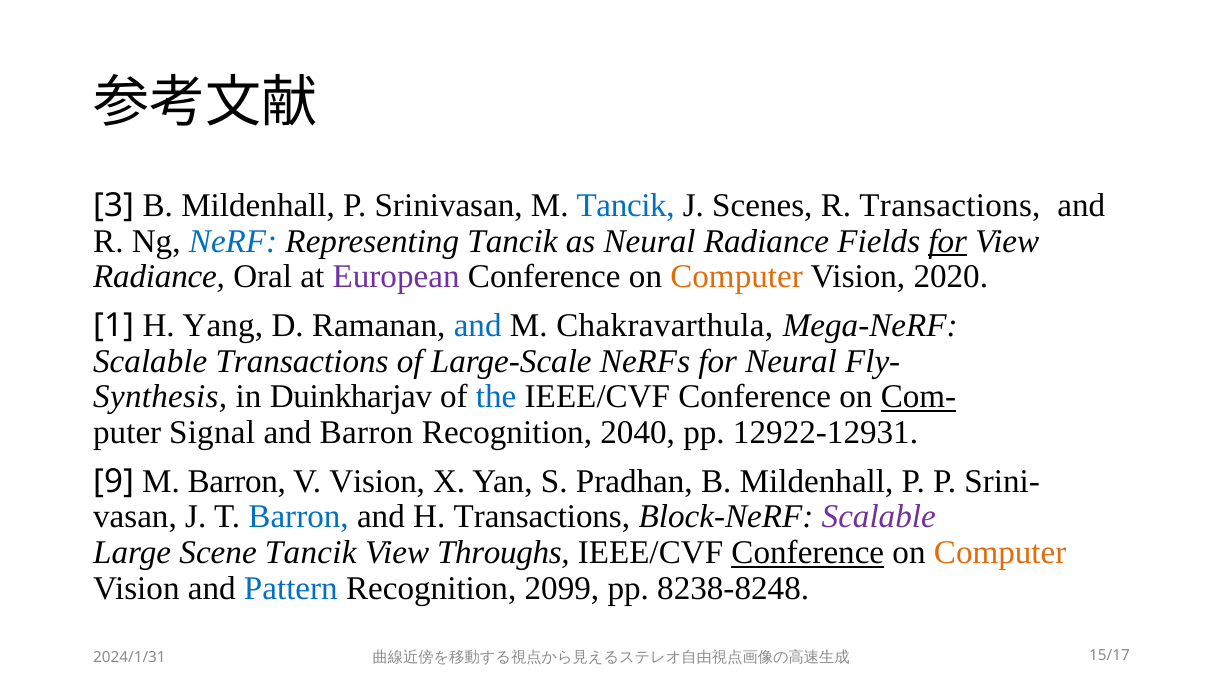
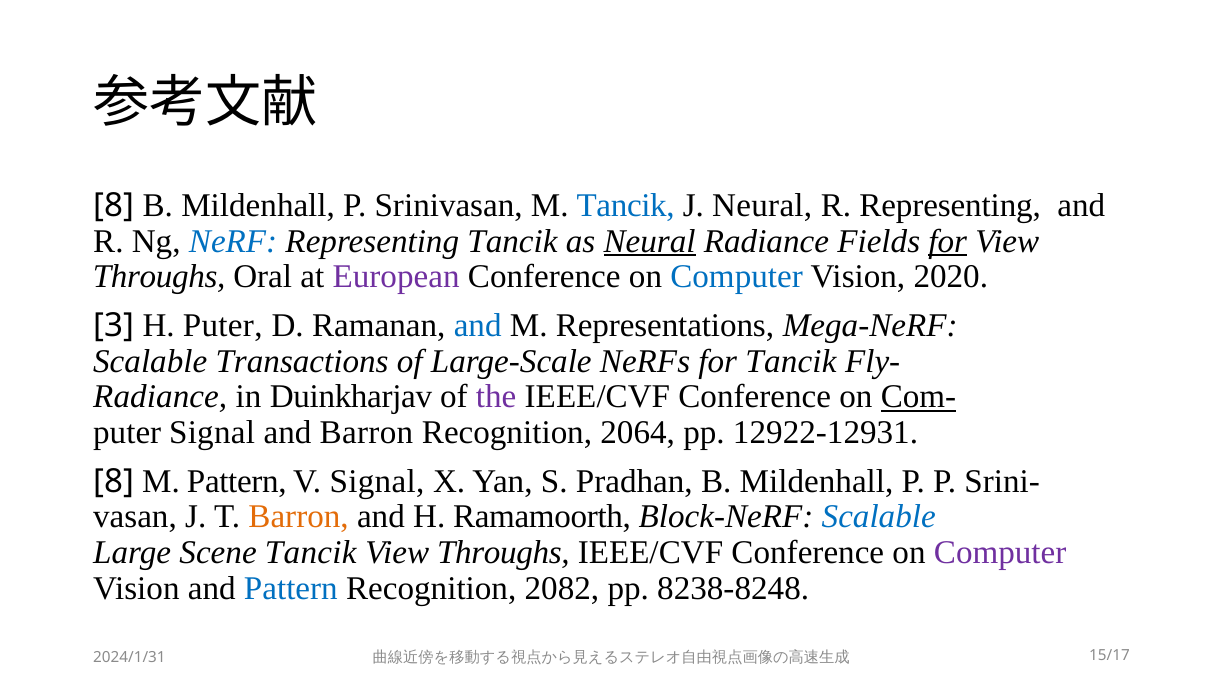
3 at (114, 205): 3 -> 8
J Scenes: Scenes -> Neural
R Transactions: Transactions -> Representing
Neural at (650, 241) underline: none -> present
Radiance at (159, 277): Radiance -> Throughs
Computer at (737, 277) colour: orange -> blue
1: 1 -> 3
H Yang: Yang -> Puter
Chakravarthula: Chakravarthula -> Representations
for Neural: Neural -> Tancik
Synthesis at (160, 397): Synthesis -> Radiance
the colour: blue -> purple
2040: 2040 -> 2064
9 at (114, 481): 9 -> 8
M Barron: Barron -> Pattern
V Vision: Vision -> Signal
Barron at (299, 517) colour: blue -> orange
H Transactions: Transactions -> Ramamoorth
Scalable at (879, 517) colour: purple -> blue
Conference at (808, 553) underline: present -> none
Computer at (1000, 553) colour: orange -> purple
2099: 2099 -> 2082
